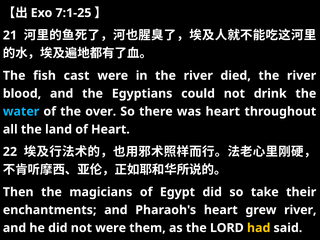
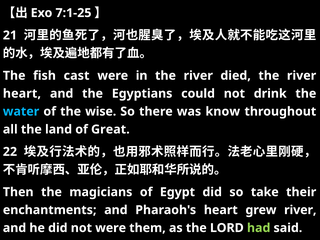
blood at (22, 94): blood -> heart
over: over -> wise
was heart: heart -> know
of Heart: Heart -> Great
had colour: yellow -> light green
